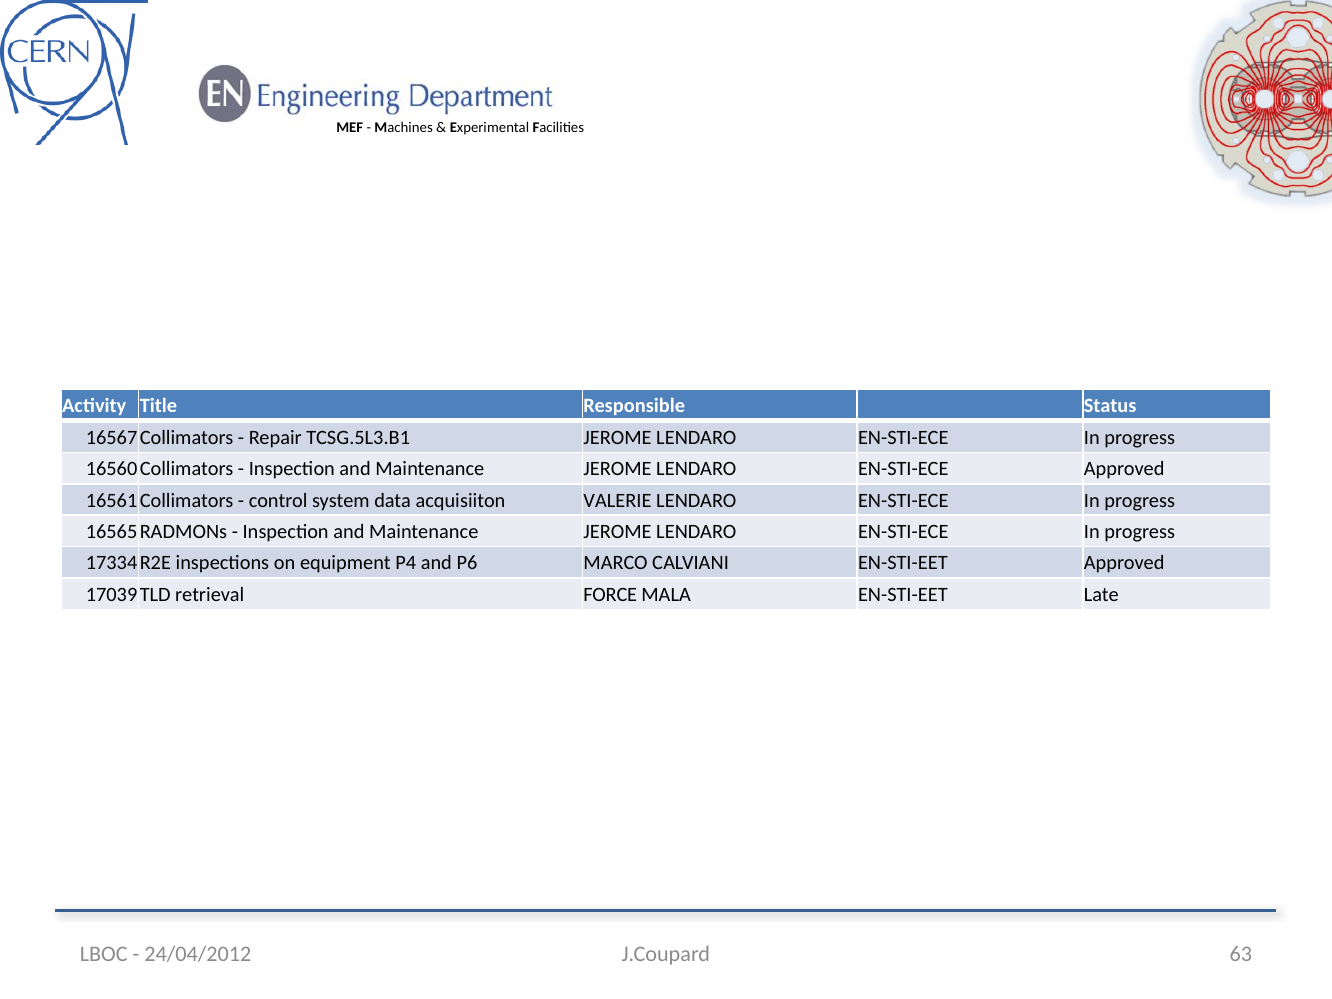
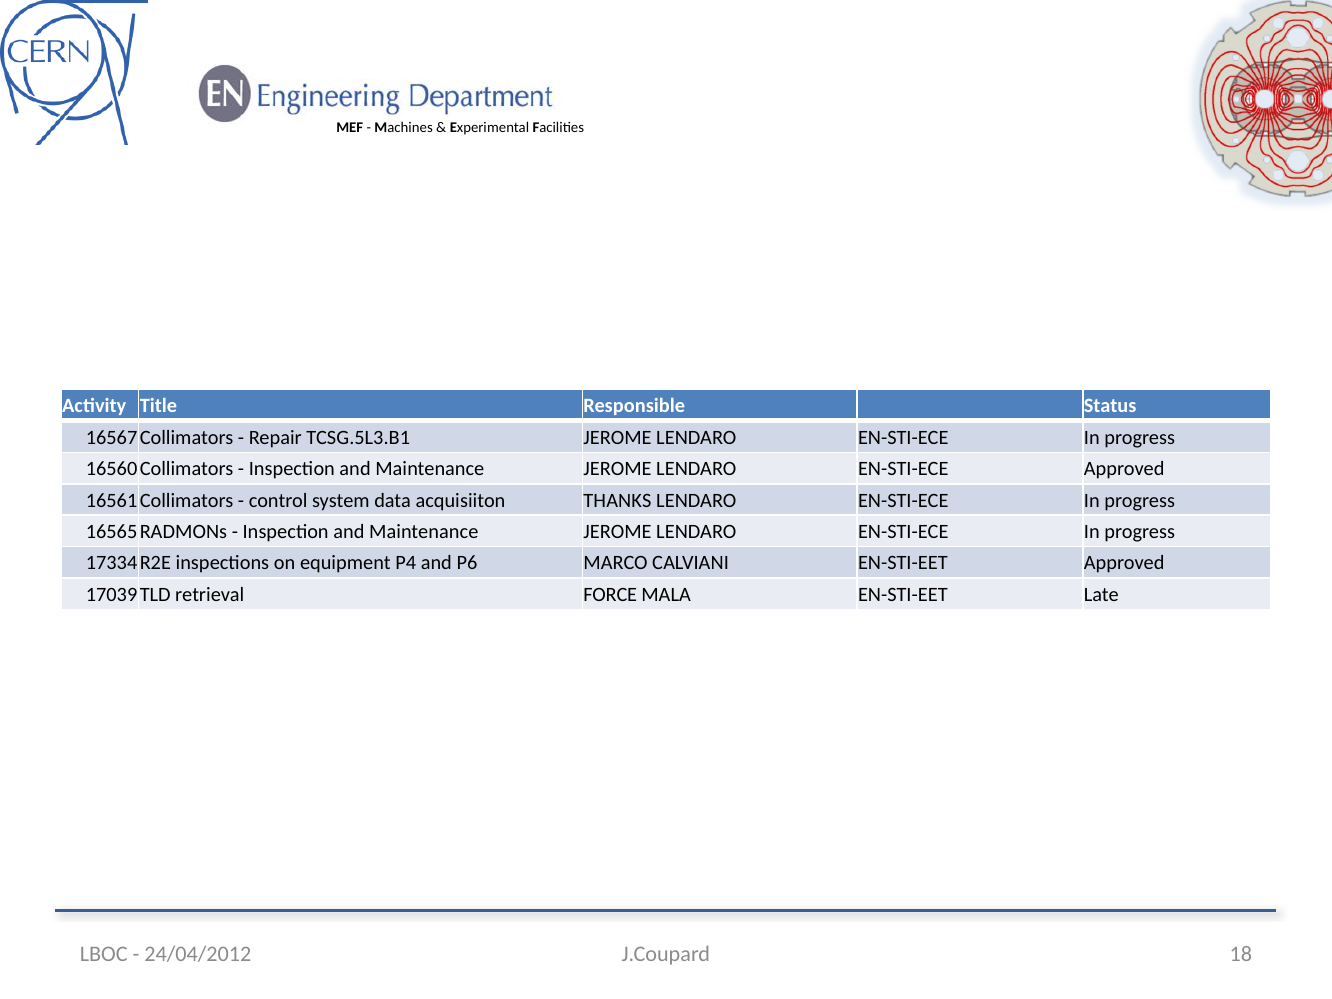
VALERIE: VALERIE -> THANKS
63: 63 -> 18
